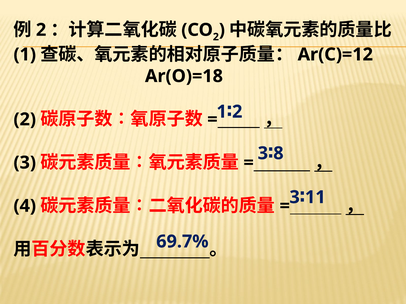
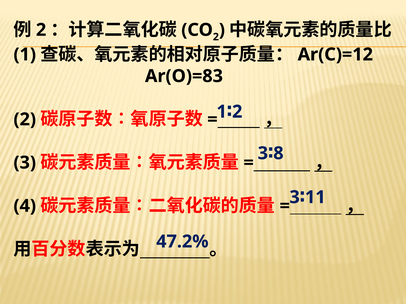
Ar(O)=18: Ar(O)=18 -> Ar(O)=83
69.7%: 69.7% -> 47.2%
